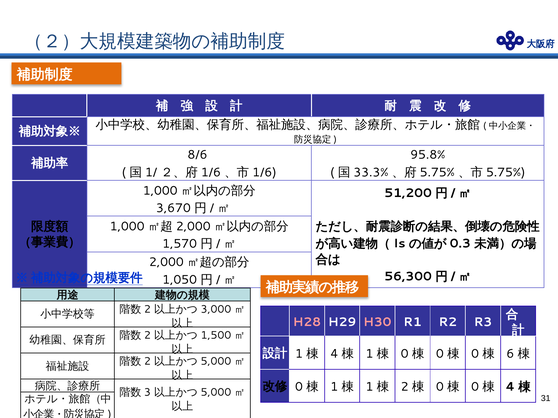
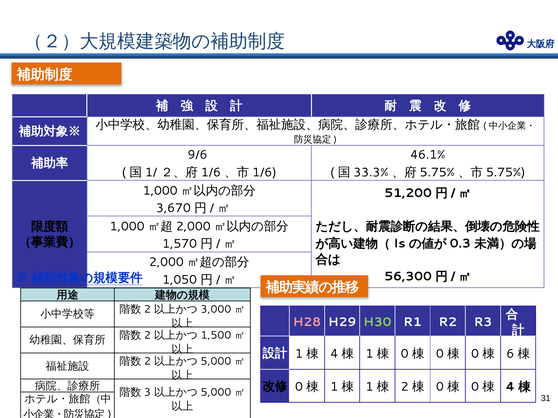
8/6: 8/6 -> 9/6
95.8%: 95.8% -> 46.1%
H30 colour: pink -> light green
